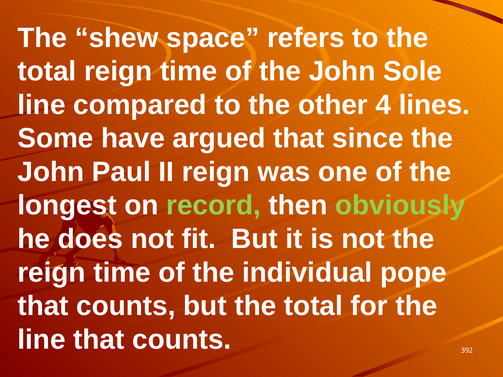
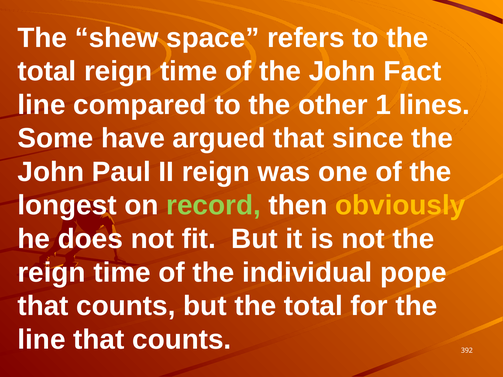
Sole: Sole -> Fact
4: 4 -> 1
obviously colour: light green -> yellow
